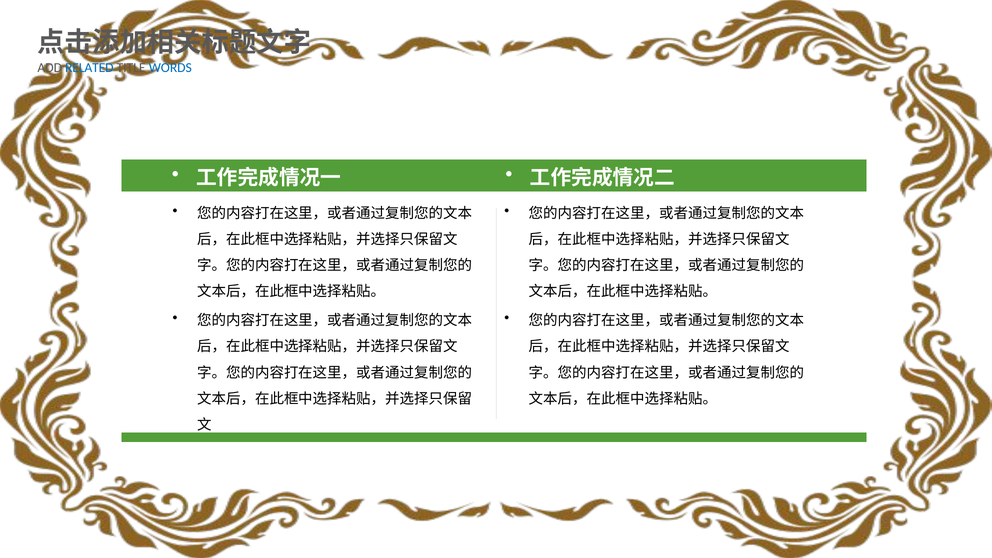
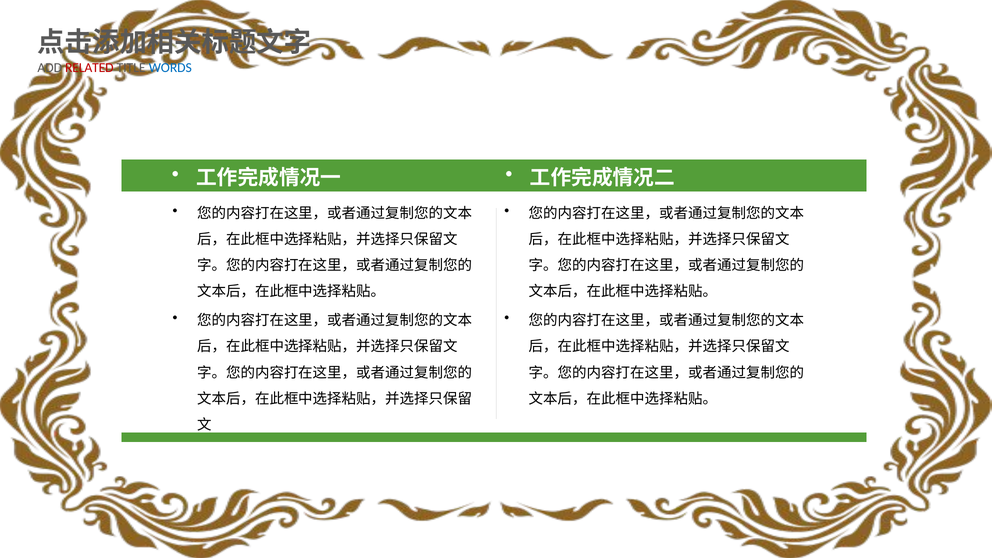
RELATED colour: blue -> red
